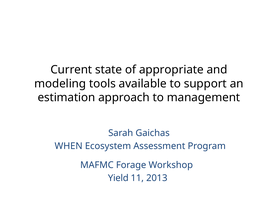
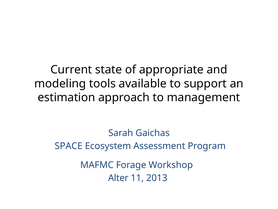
WHEN: WHEN -> SPACE
Yield: Yield -> Alter
